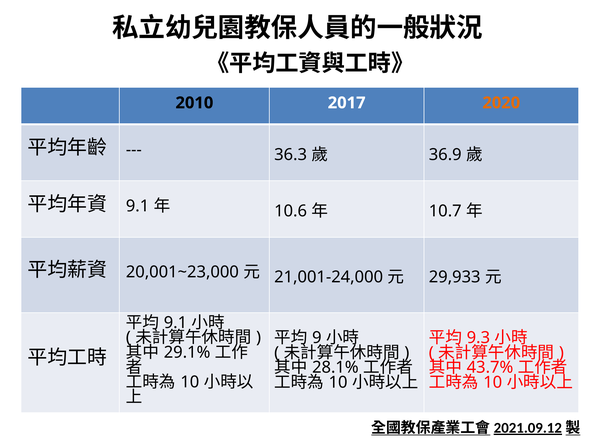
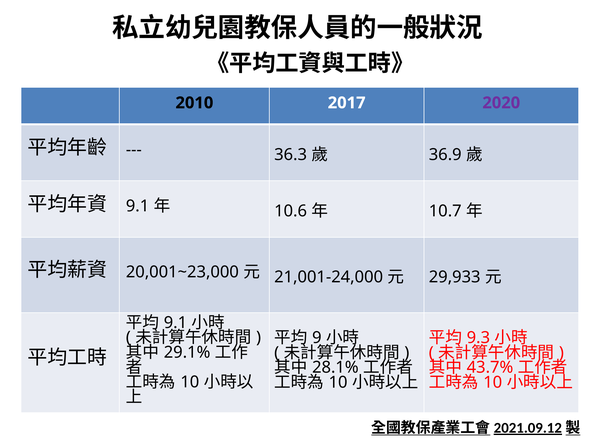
2020 colour: orange -> purple
